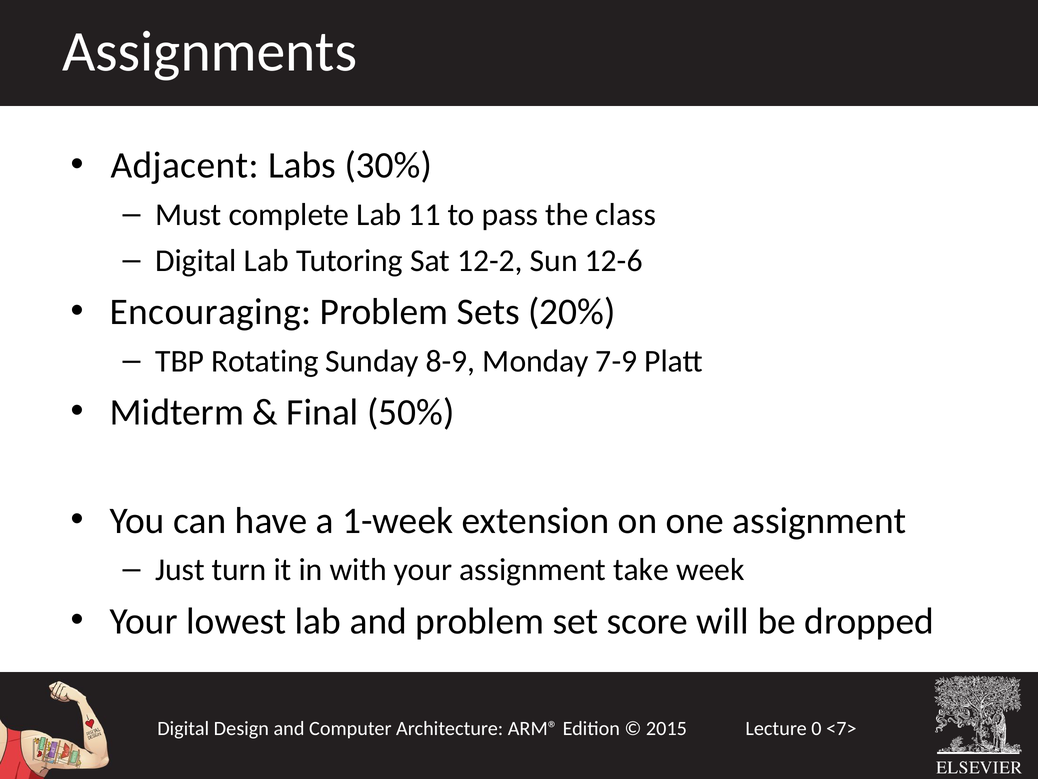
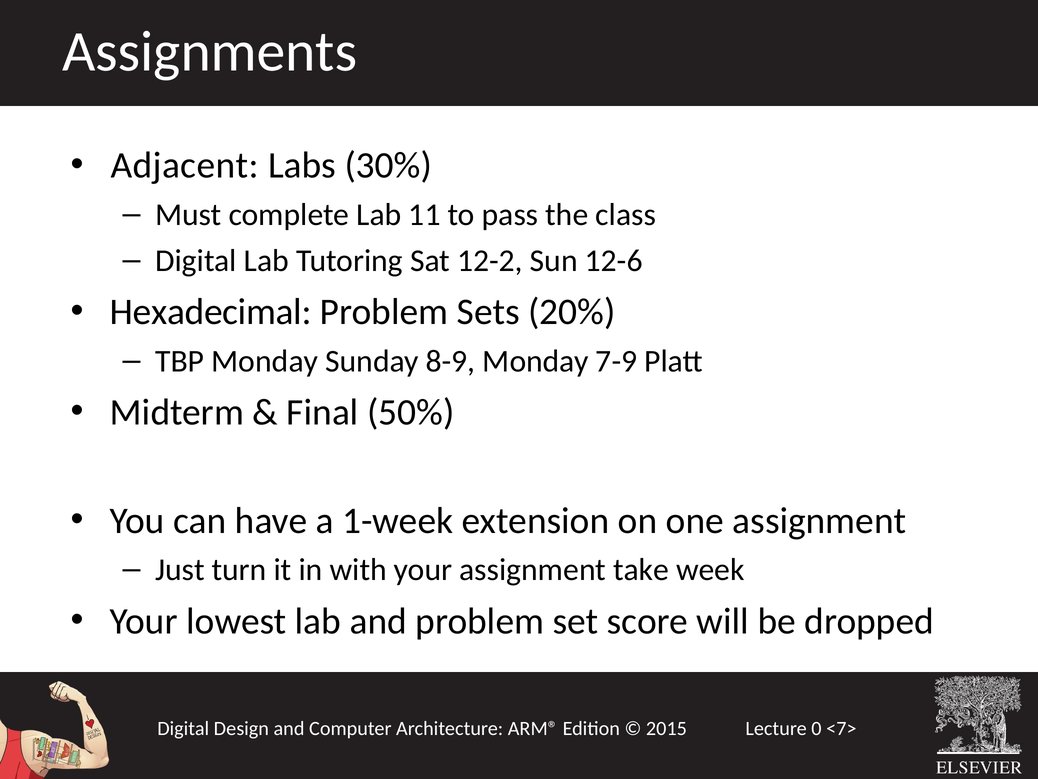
Encouraging: Encouraging -> Hexadecimal
TBP Rotating: Rotating -> Monday
